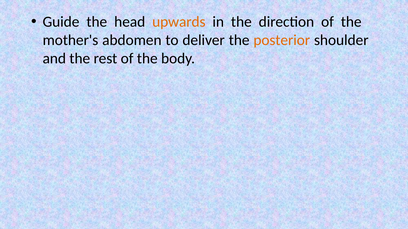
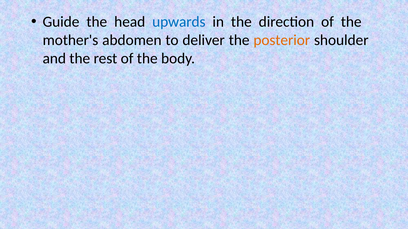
upwards colour: orange -> blue
